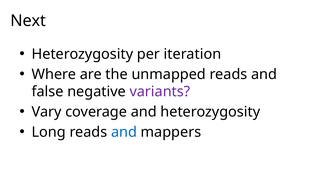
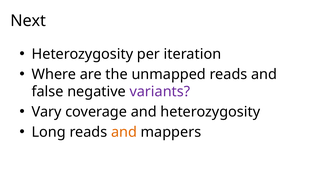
and at (124, 132) colour: blue -> orange
